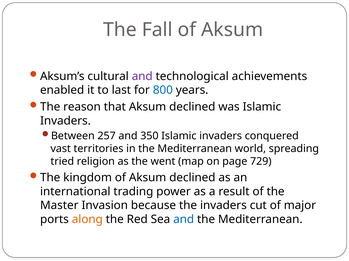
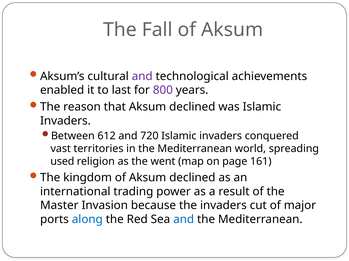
800 colour: blue -> purple
257: 257 -> 612
350: 350 -> 720
tried: tried -> used
729: 729 -> 161
along colour: orange -> blue
